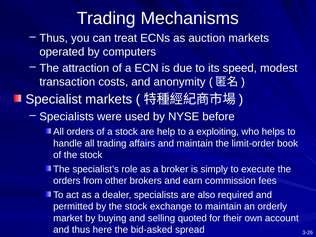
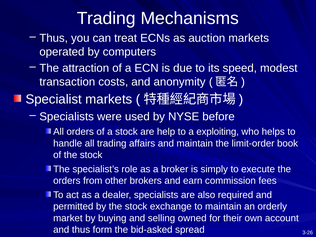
quoted: quoted -> owned
here: here -> form
